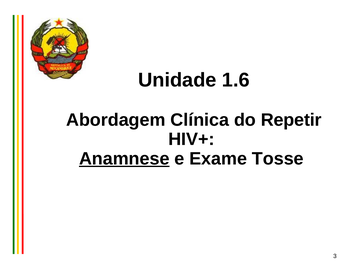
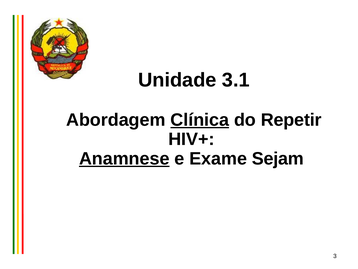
1.6: 1.6 -> 3.1
Clínica underline: none -> present
Tosse: Tosse -> Sejam
